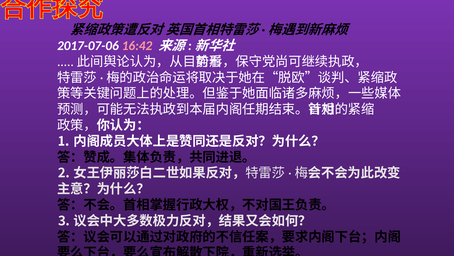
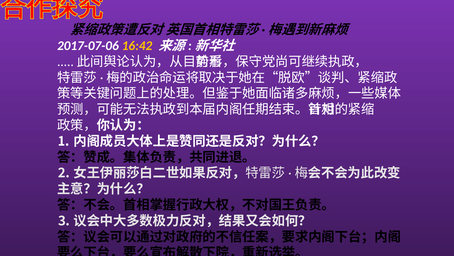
16:42 colour: pink -> yellow
